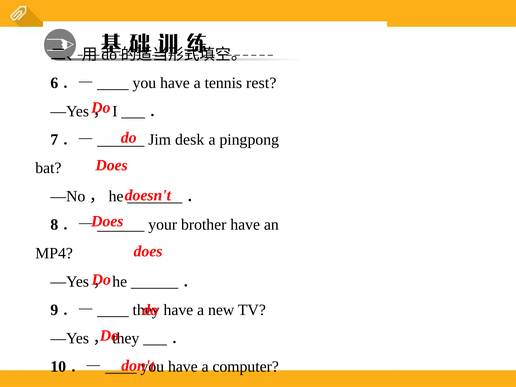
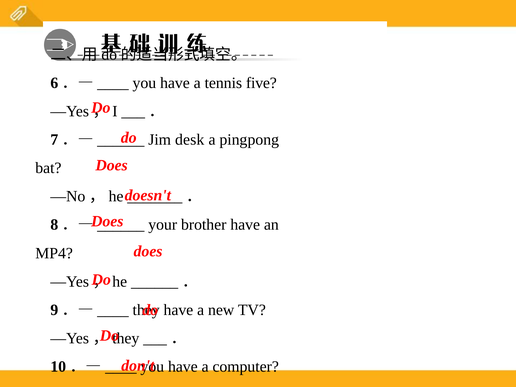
rest: rest -> five
